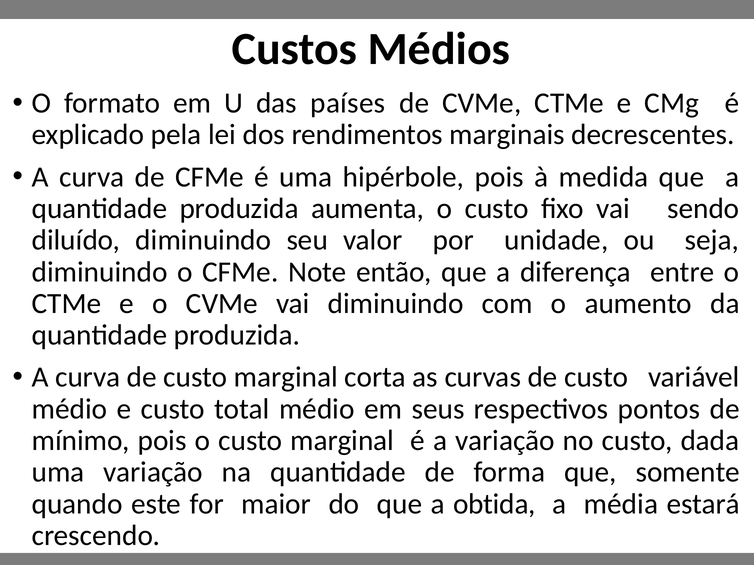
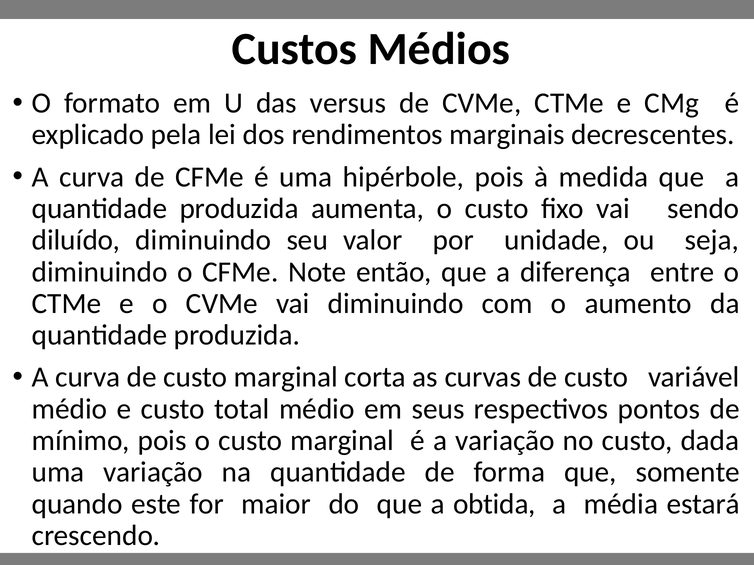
países: países -> versus
